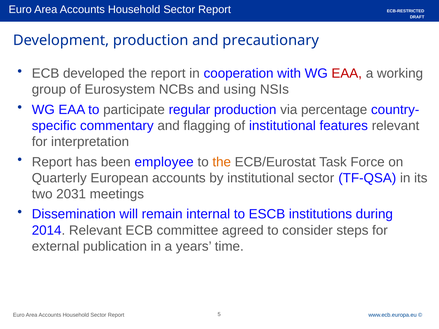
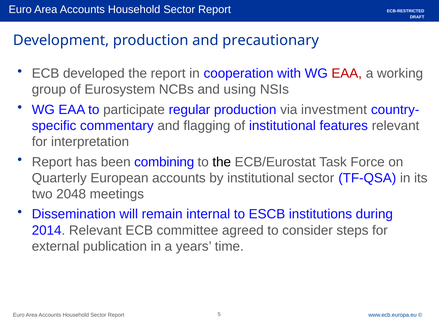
percentage: percentage -> investment
employee: employee -> combining
the at (222, 162) colour: orange -> black
2031: 2031 -> 2048
